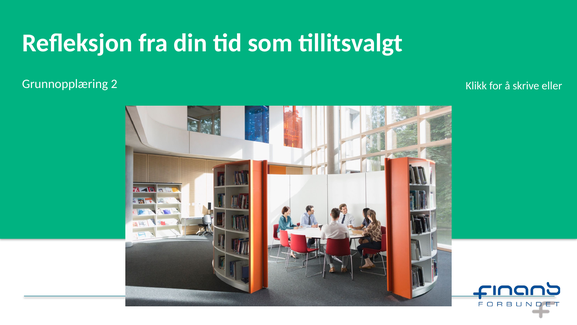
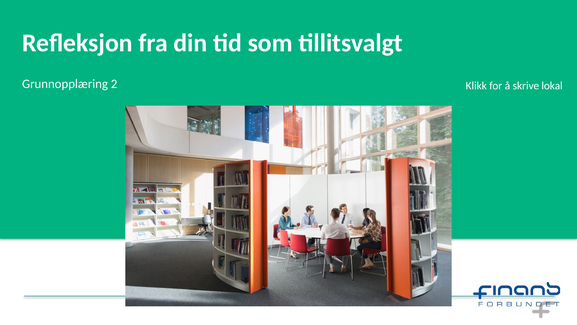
eller: eller -> lokal
